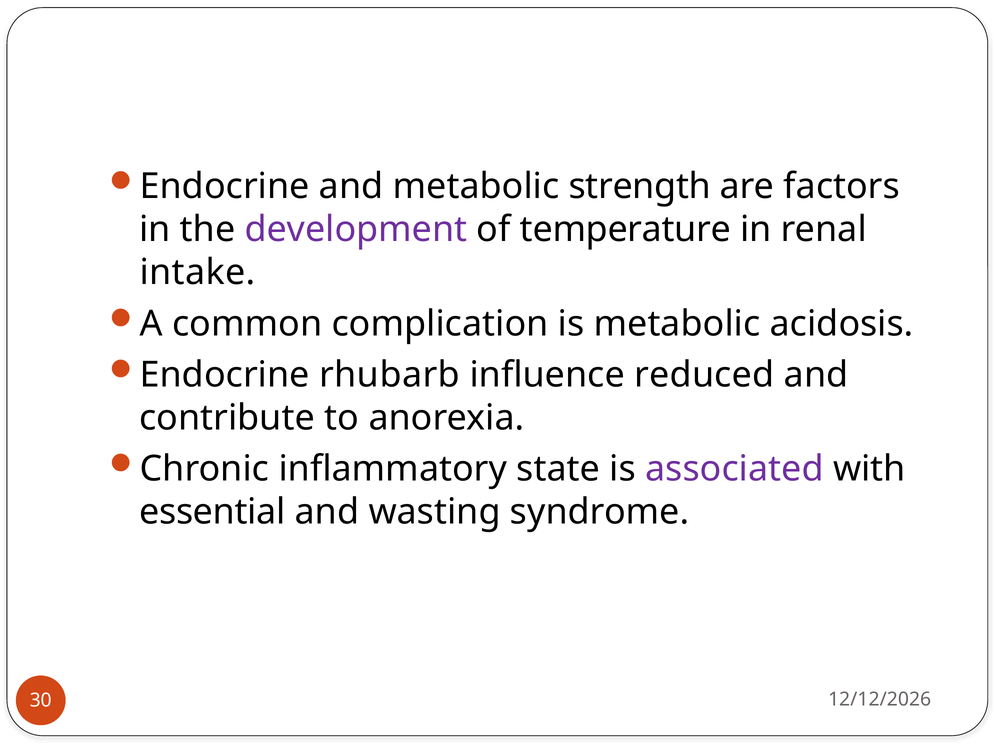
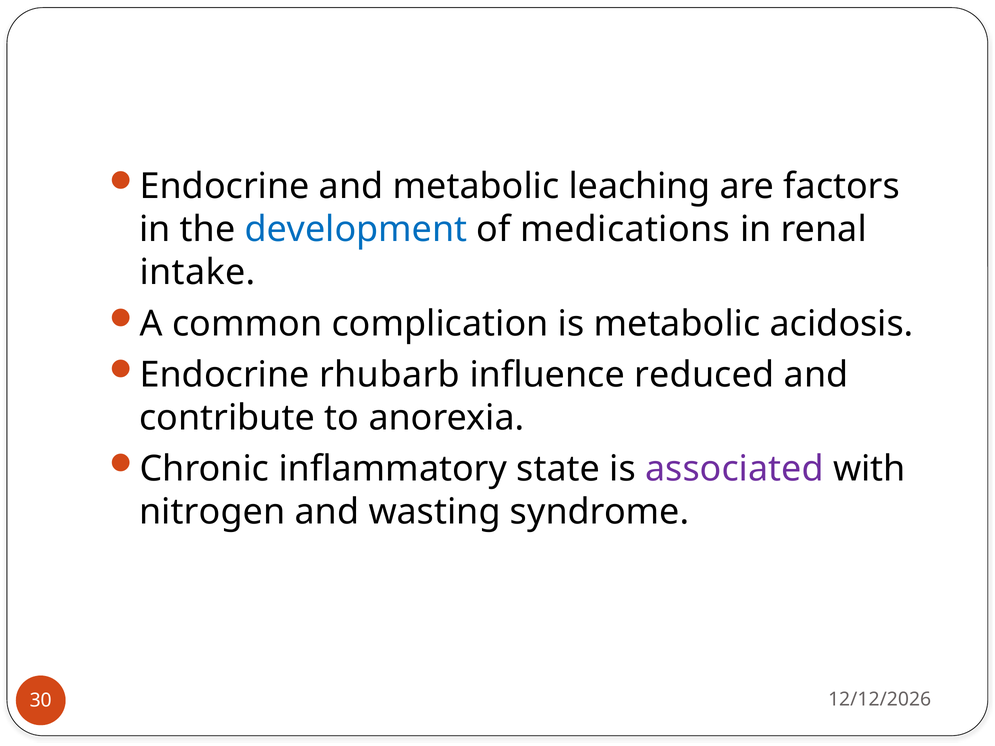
strength: strength -> leaching
development colour: purple -> blue
temperature: temperature -> medications
essential: essential -> nitrogen
